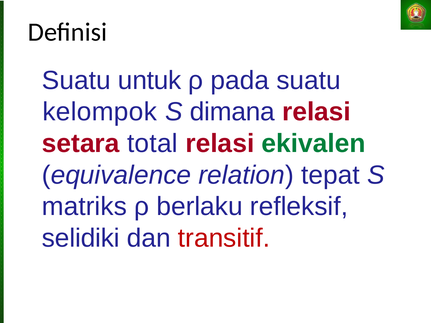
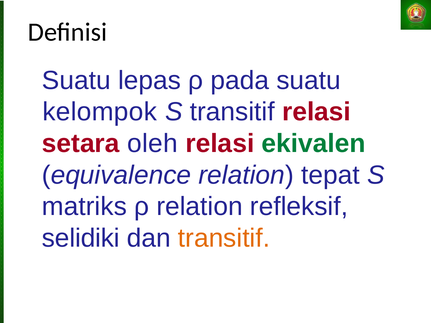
untuk: untuk -> lepas
S dimana: dimana -> transitif
total: total -> oleh
ρ berlaku: berlaku -> relation
transitif at (224, 238) colour: red -> orange
